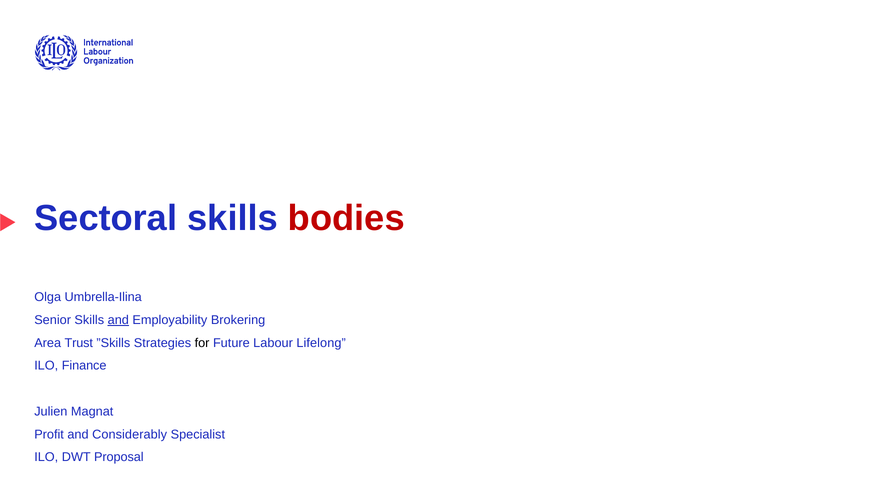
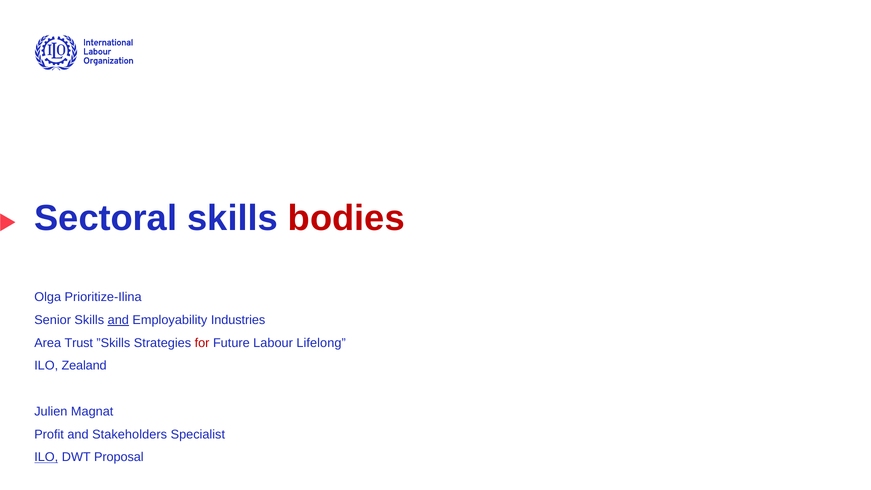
Umbrella-Ilina: Umbrella-Ilina -> Prioritize-Ilina
Brokering: Brokering -> Industries
for colour: black -> red
Finance: Finance -> Zealand
Considerably: Considerably -> Stakeholders
ILO at (46, 457) underline: none -> present
